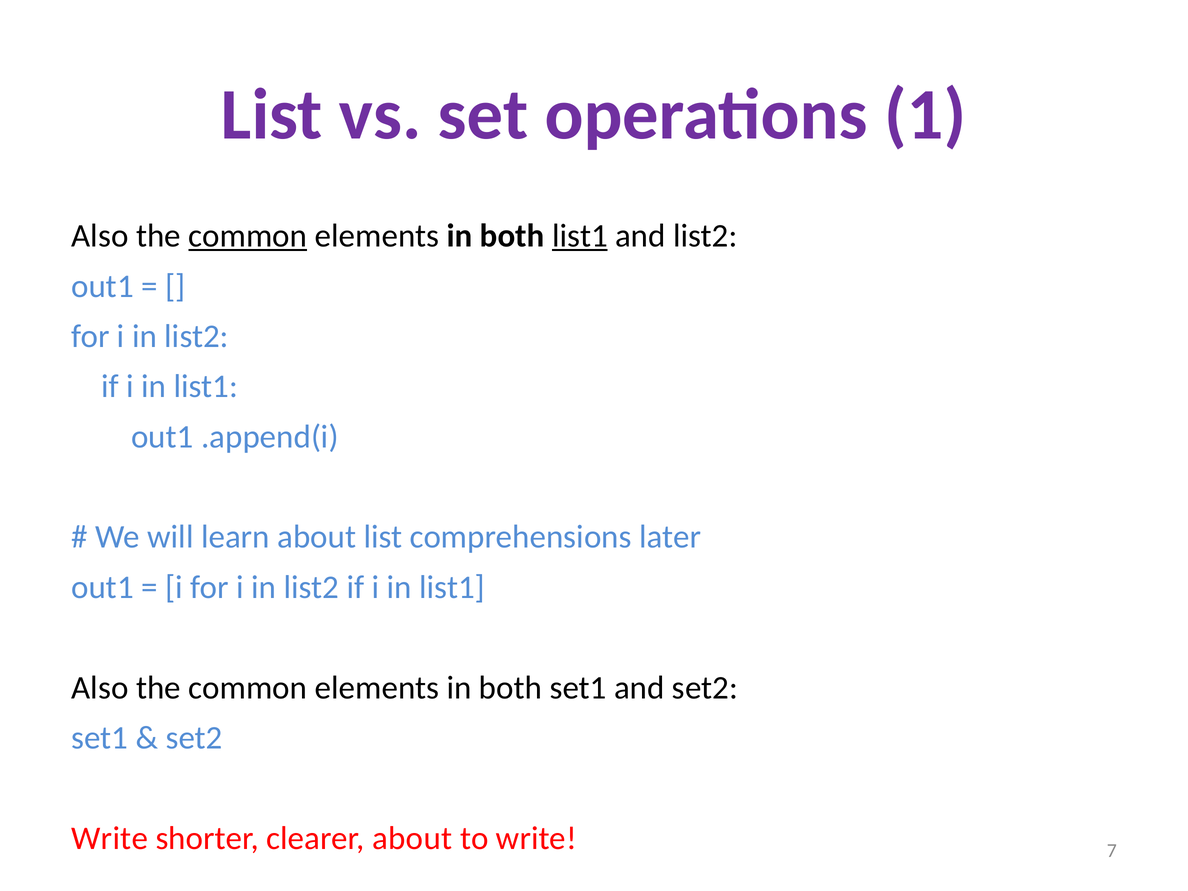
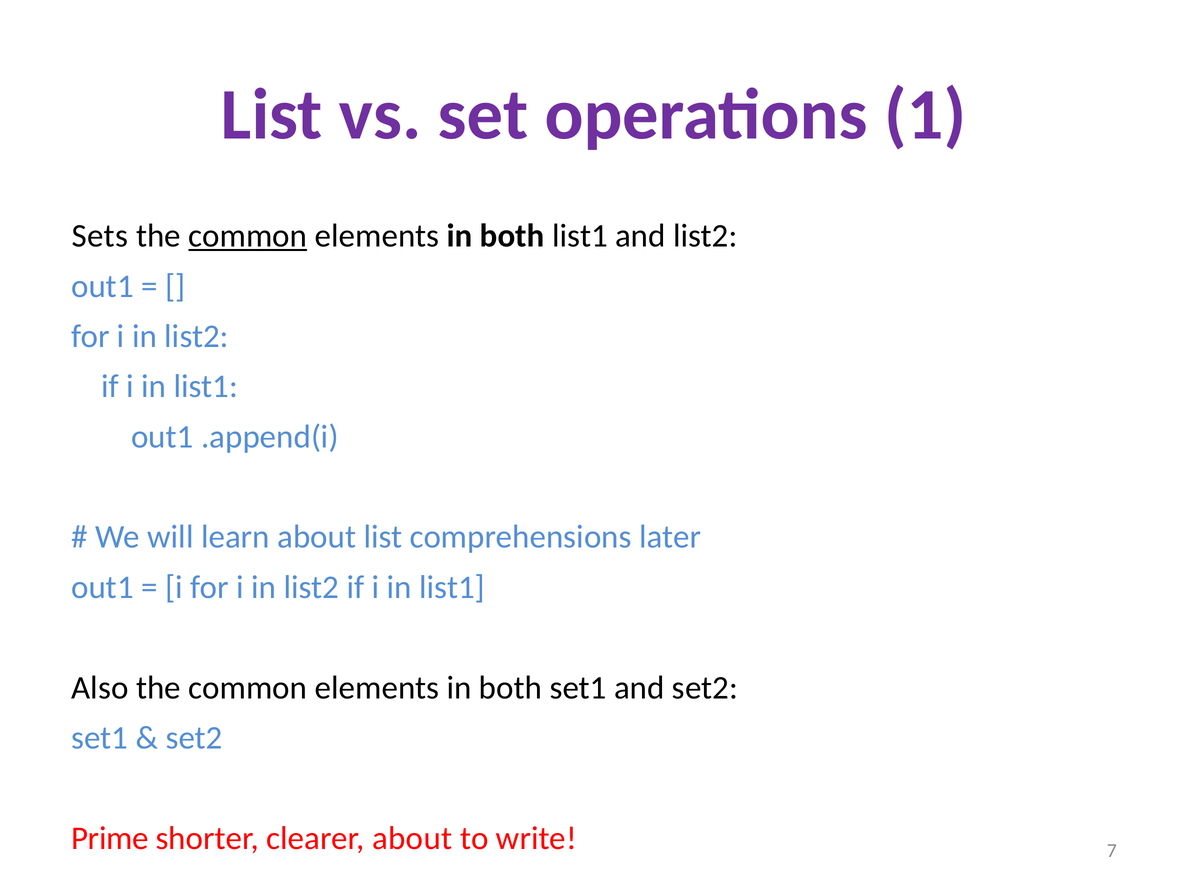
Also at (100, 236): Also -> Sets
list1 at (580, 236) underline: present -> none
Write at (110, 838): Write -> Prime
